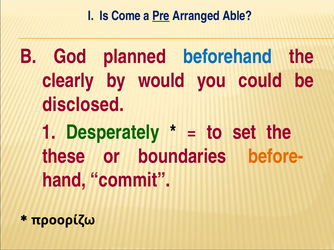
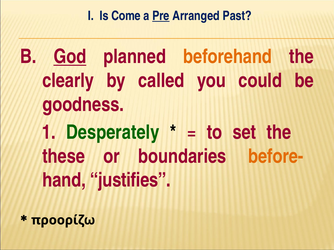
Able: Able -> Past
God underline: none -> present
beforehand colour: blue -> orange
would: would -> called
disclosed: disclosed -> goodness
commit: commit -> justifies
